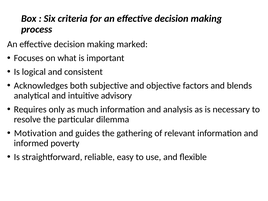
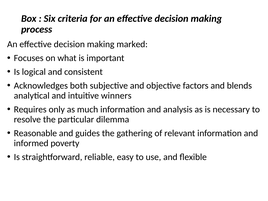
advisory: advisory -> winners
Motivation: Motivation -> Reasonable
